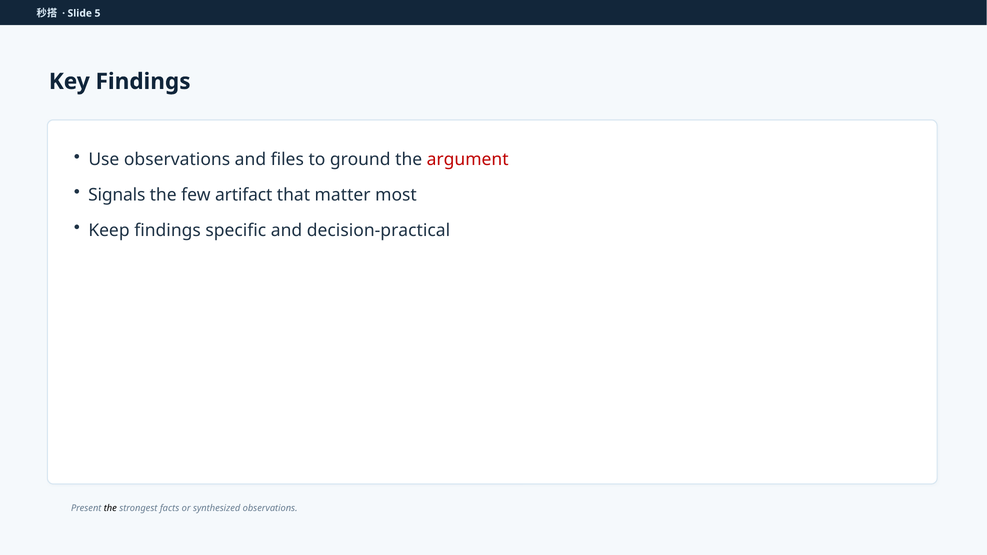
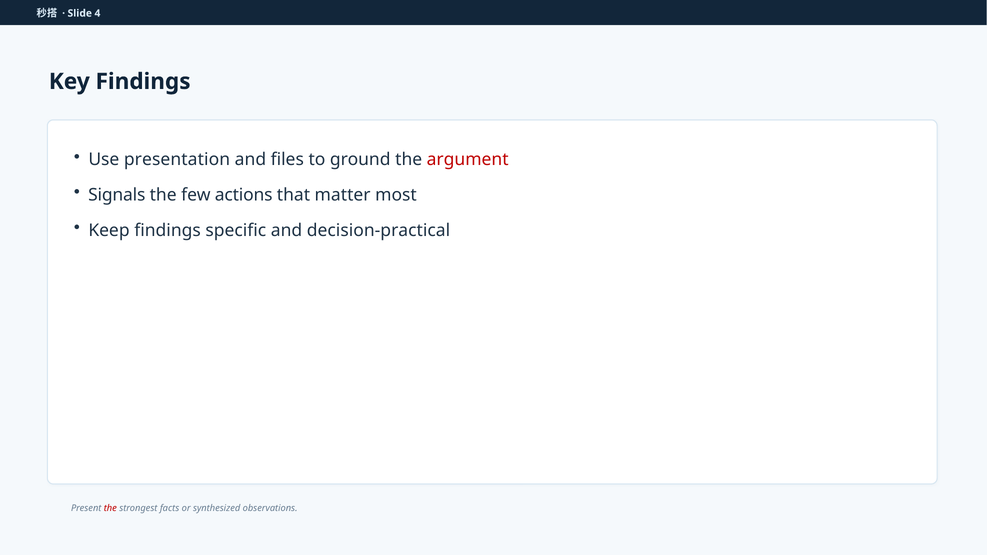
5: 5 -> 4
Use observations: observations -> presentation
artifact: artifact -> actions
the at (110, 508) colour: black -> red
